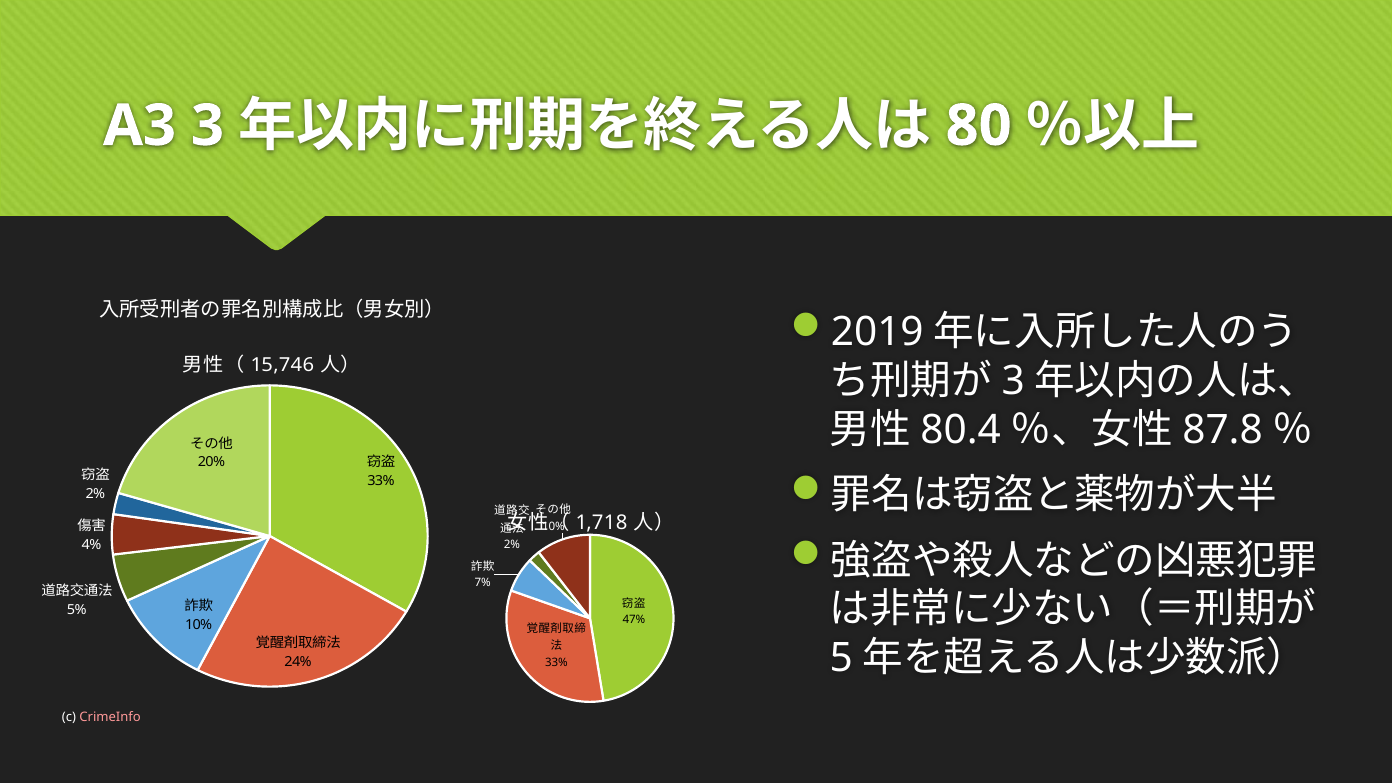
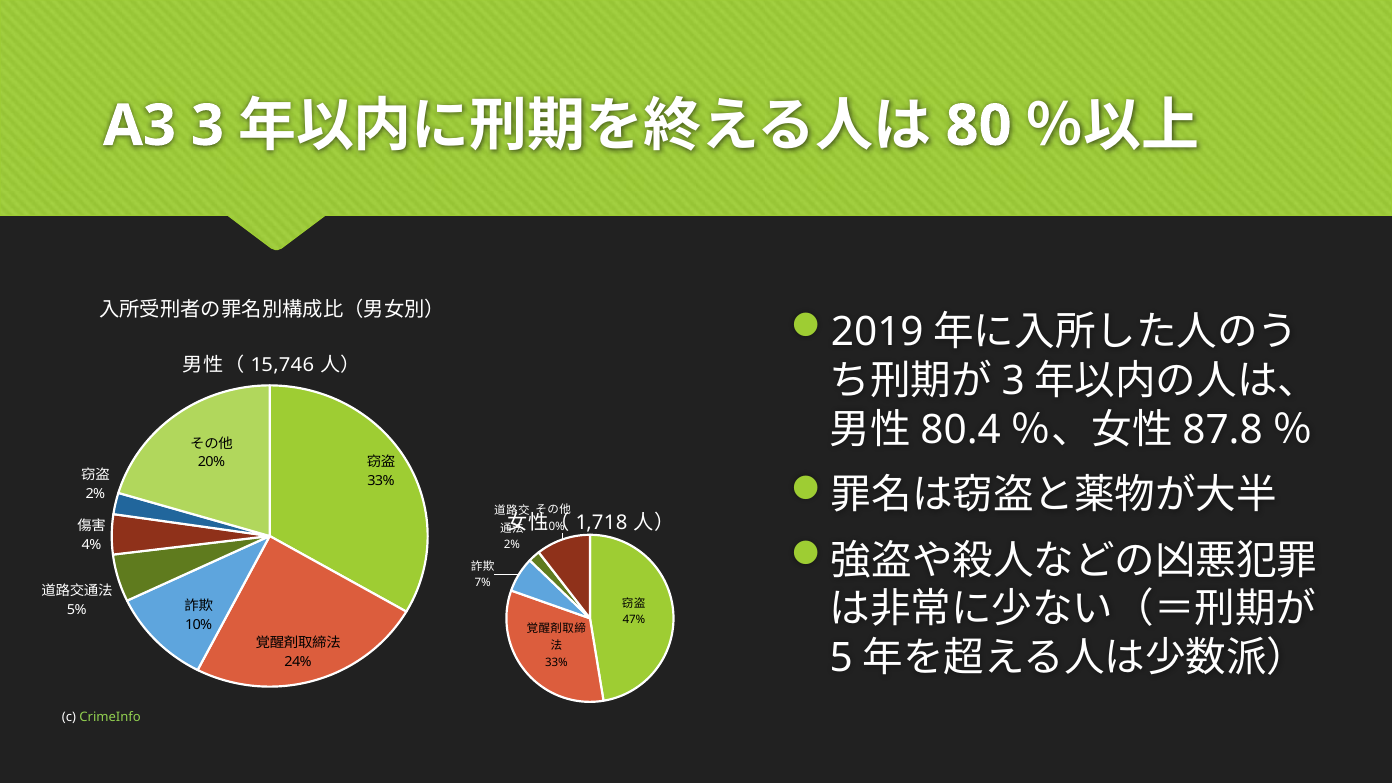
CrimeInfo colour: pink -> light green
